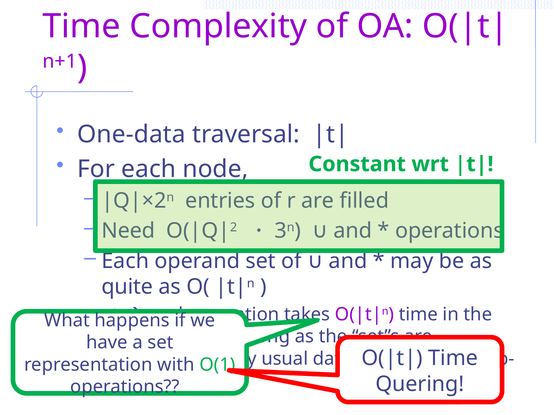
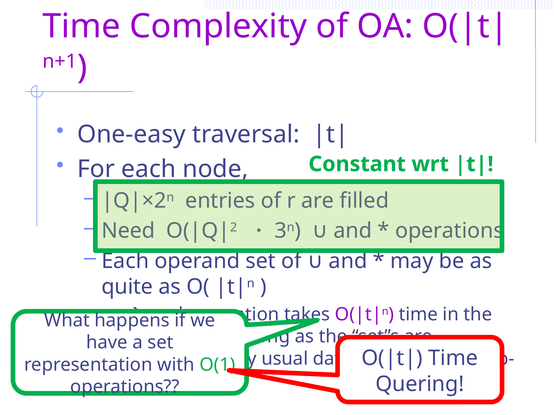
One-data: One-data -> One-easy
